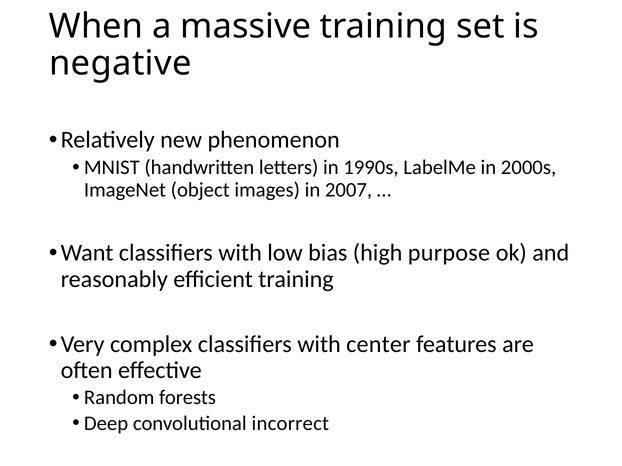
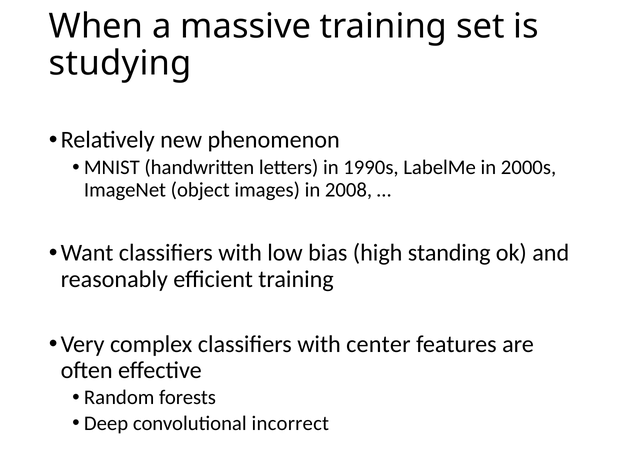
negative: negative -> studying
2007: 2007 -> 2008
purpose: purpose -> standing
